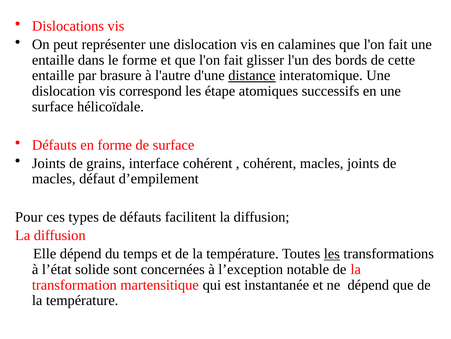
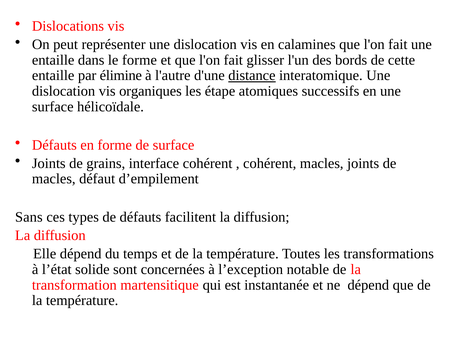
brasure: brasure -> élimine
correspond: correspond -> organiques
Pour: Pour -> Sans
les at (332, 253) underline: present -> none
